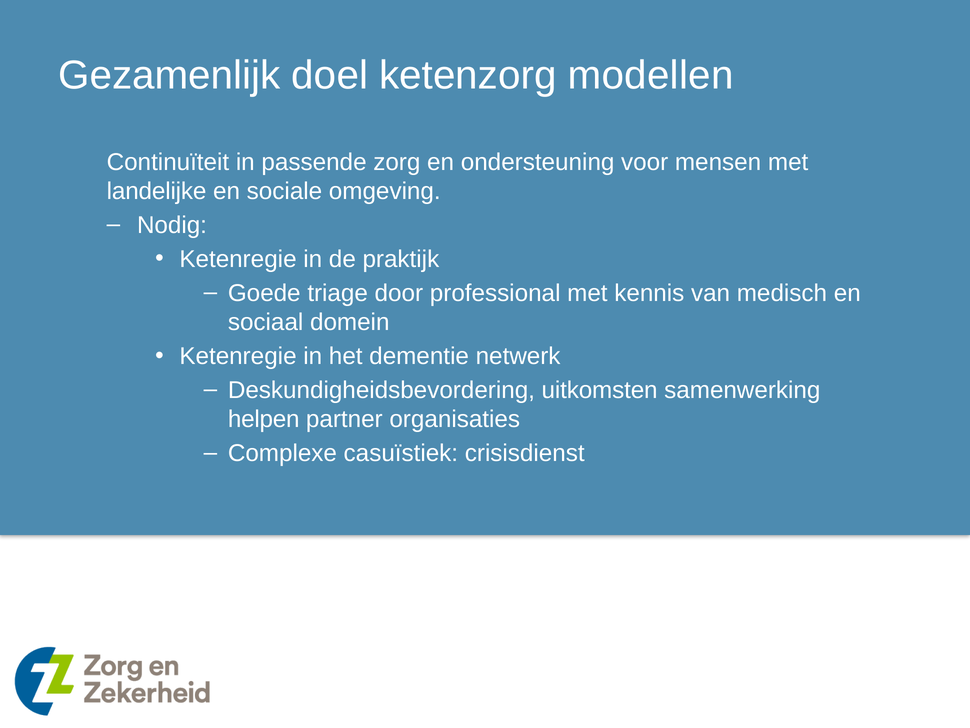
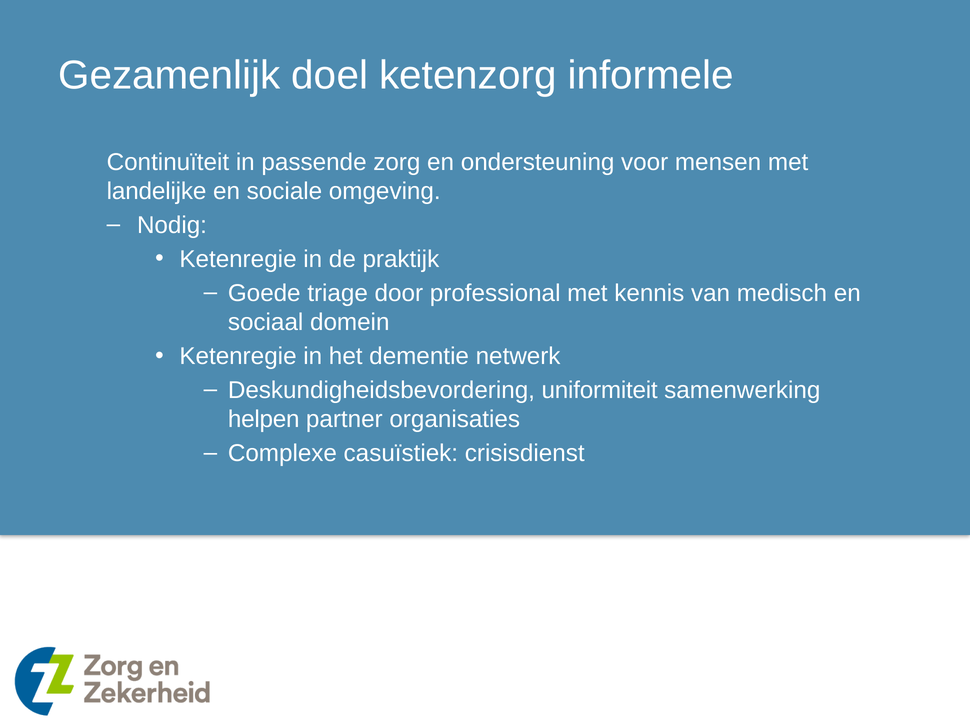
modellen: modellen -> informele
uitkomsten: uitkomsten -> uniformiteit
